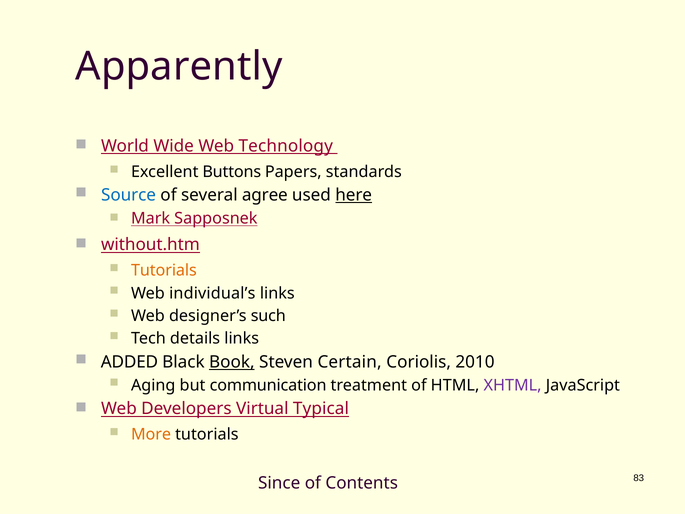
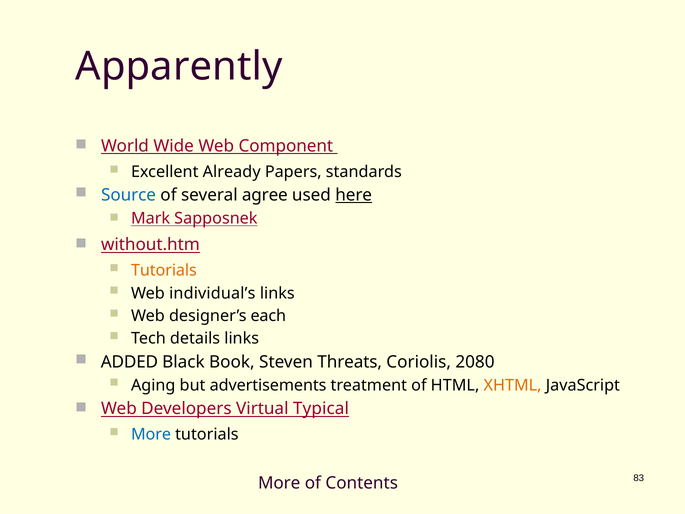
Technology: Technology -> Component
Buttons: Buttons -> Already
such: such -> each
Book underline: present -> none
Certain: Certain -> Threats
2010: 2010 -> 2080
communication: communication -> advertisements
XHTML colour: purple -> orange
More at (151, 434) colour: orange -> blue
Since at (279, 483): Since -> More
